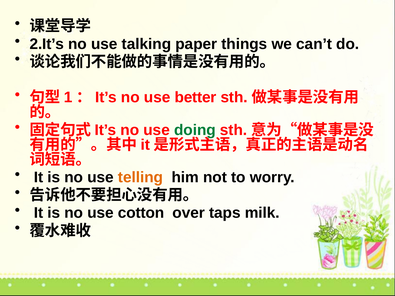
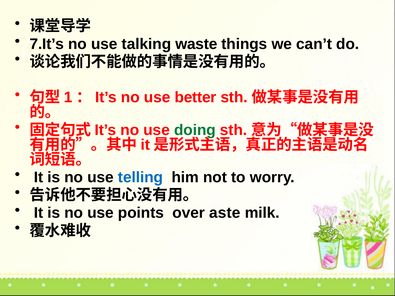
2.It’s: 2.It’s -> 7.It’s
paper: paper -> waste
telling colour: orange -> blue
cotton: cotton -> points
taps: taps -> aste
